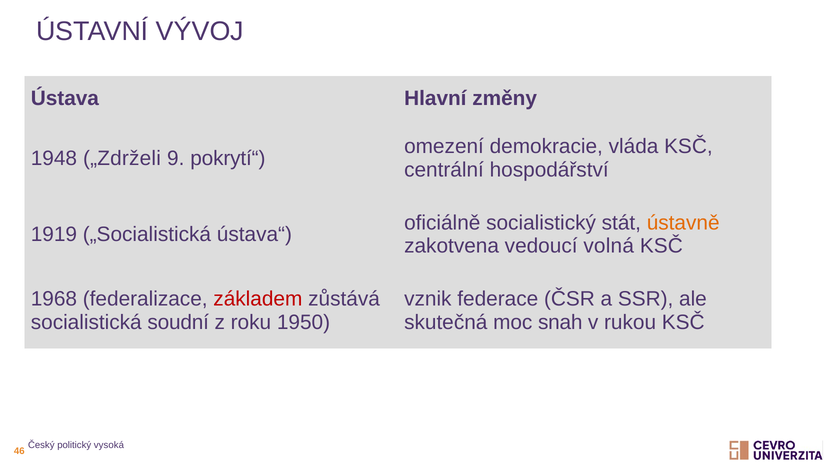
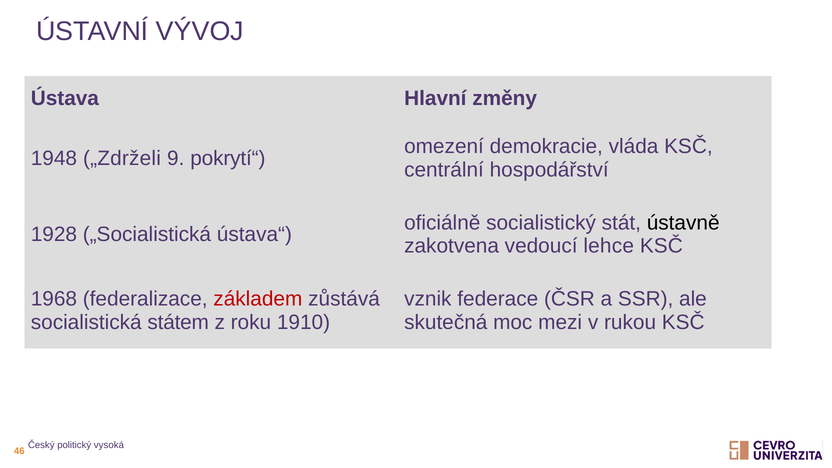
ústavně colour: orange -> black
1919: 1919 -> 1928
volná: volná -> lehce
soudní: soudní -> státem
1950: 1950 -> 1910
snah: snah -> mezi
